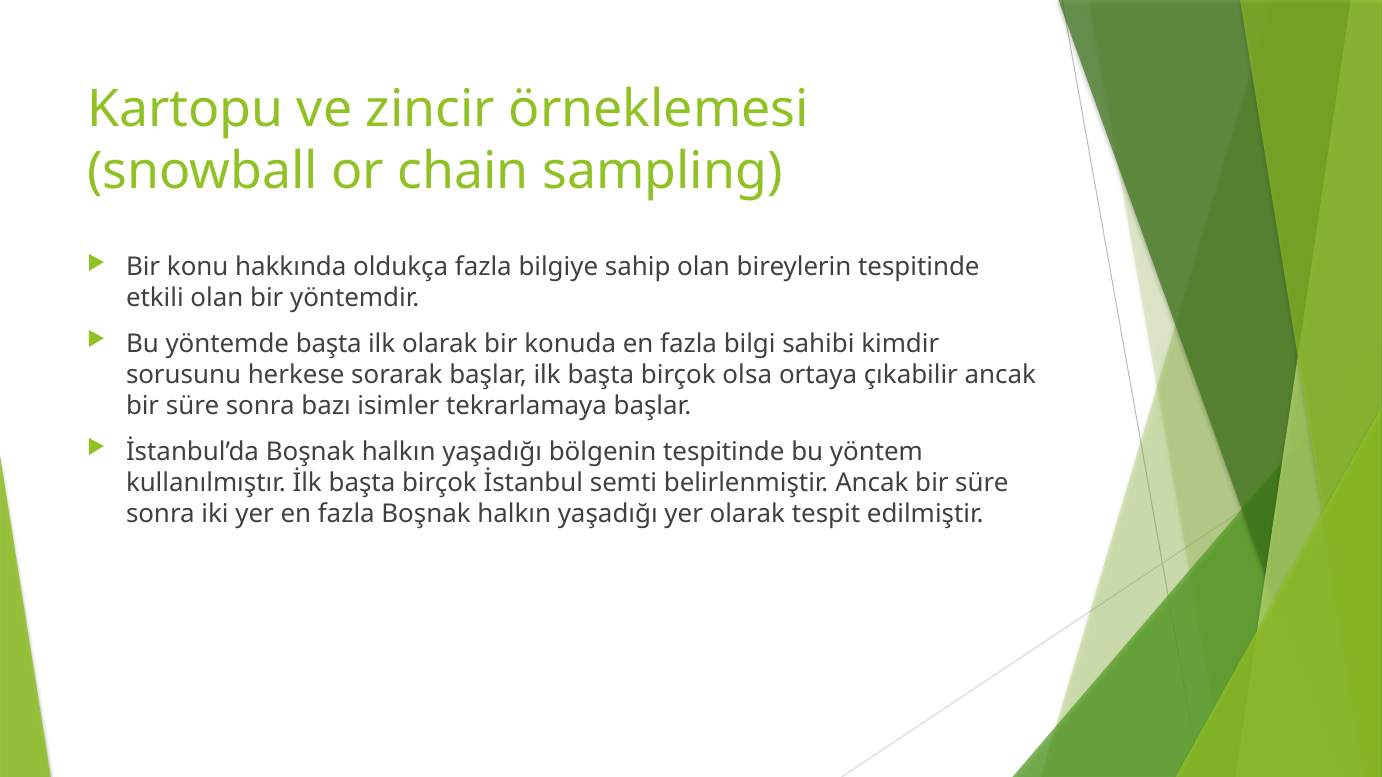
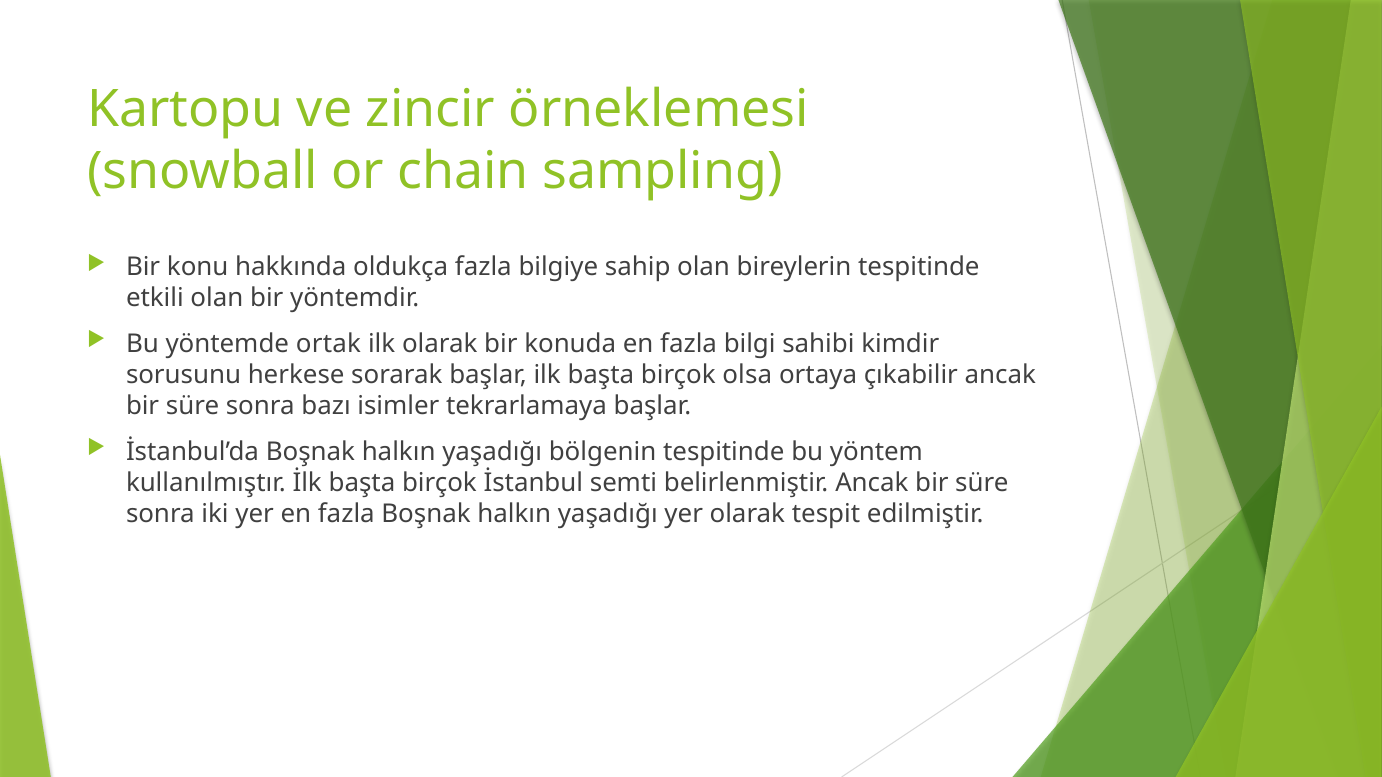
yöntemde başta: başta -> ortak
